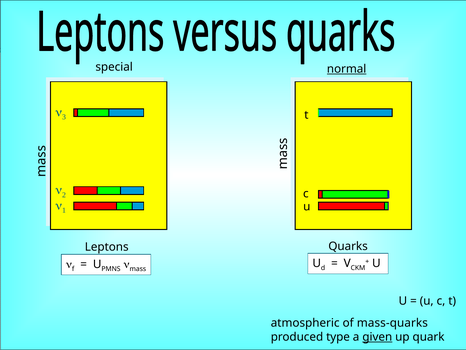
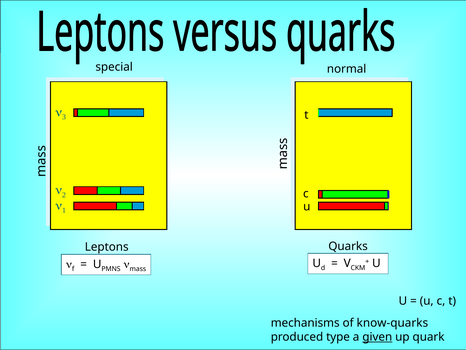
normal underline: present -> none
atmospheric: atmospheric -> mechanisms
mass-quarks: mass-quarks -> know-quarks
